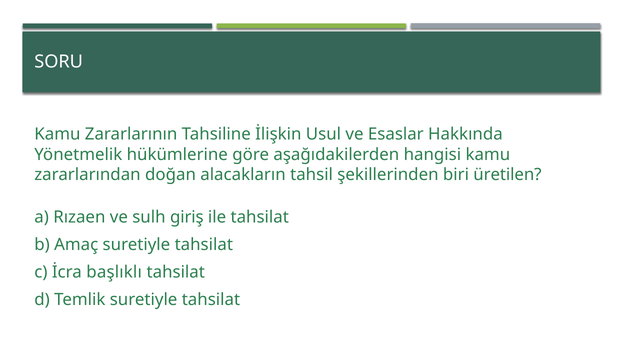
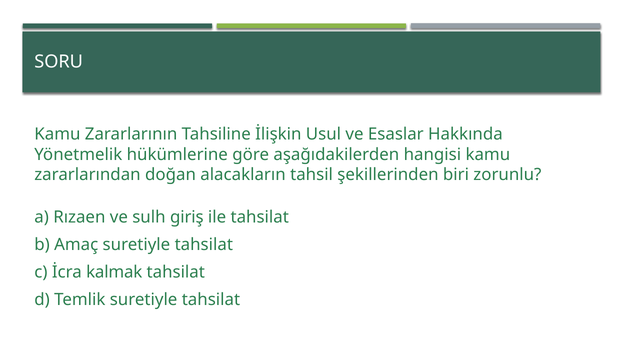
üretilen: üretilen -> zorunlu
başlıklı: başlıklı -> kalmak
